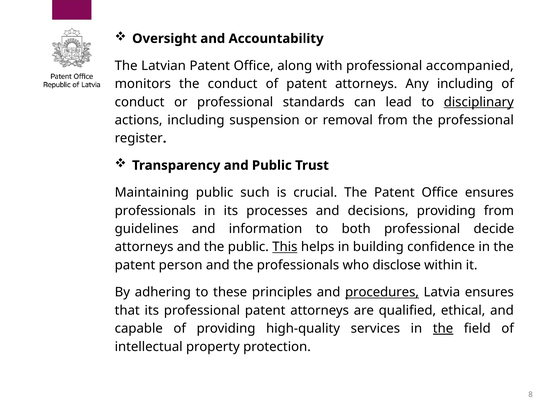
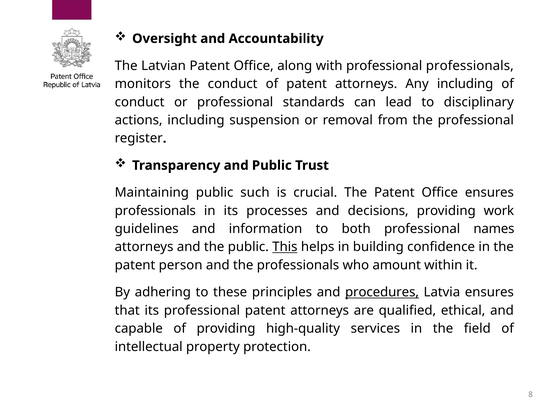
professional accompanied: accompanied -> professionals
disciplinary underline: present -> none
providing from: from -> work
decide: decide -> names
disclose: disclose -> amount
the at (443, 328) underline: present -> none
